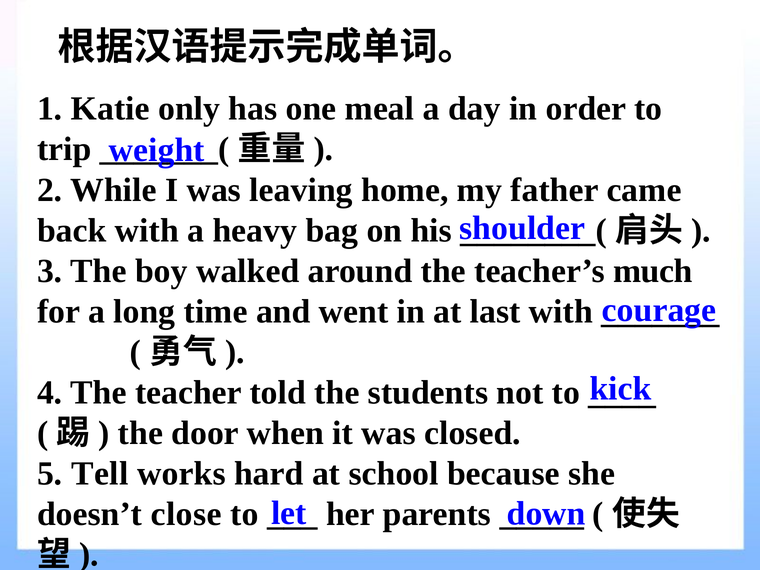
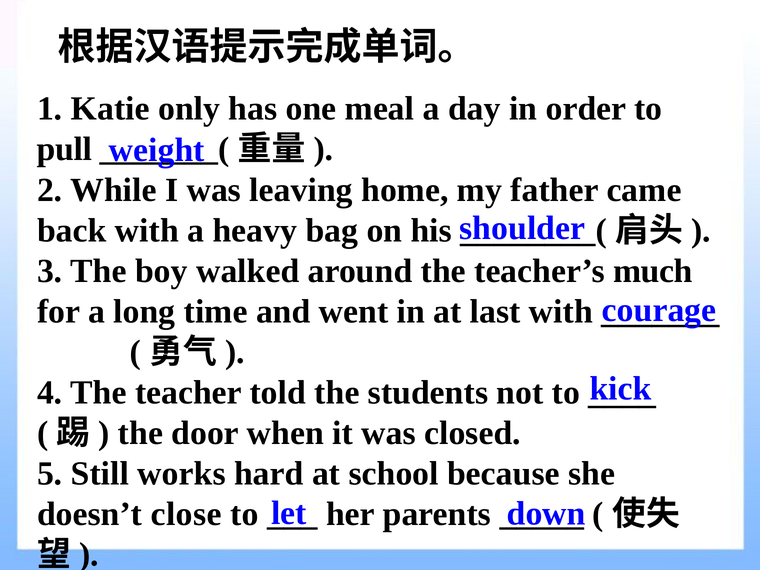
trip: trip -> pull
Tell: Tell -> Still
